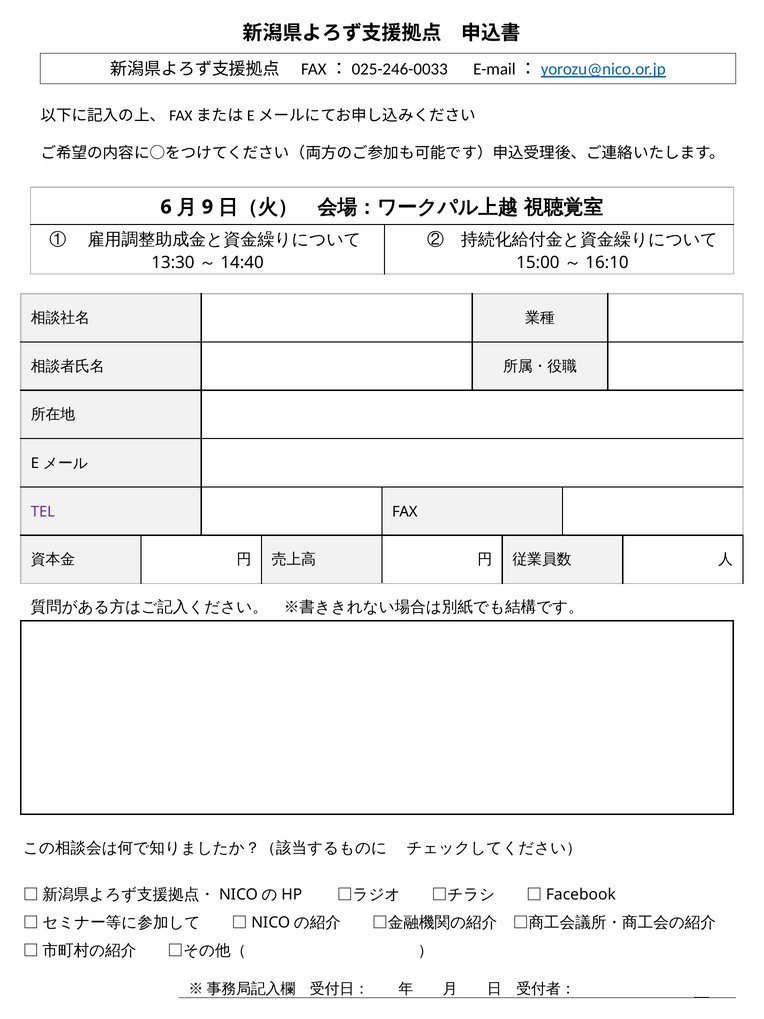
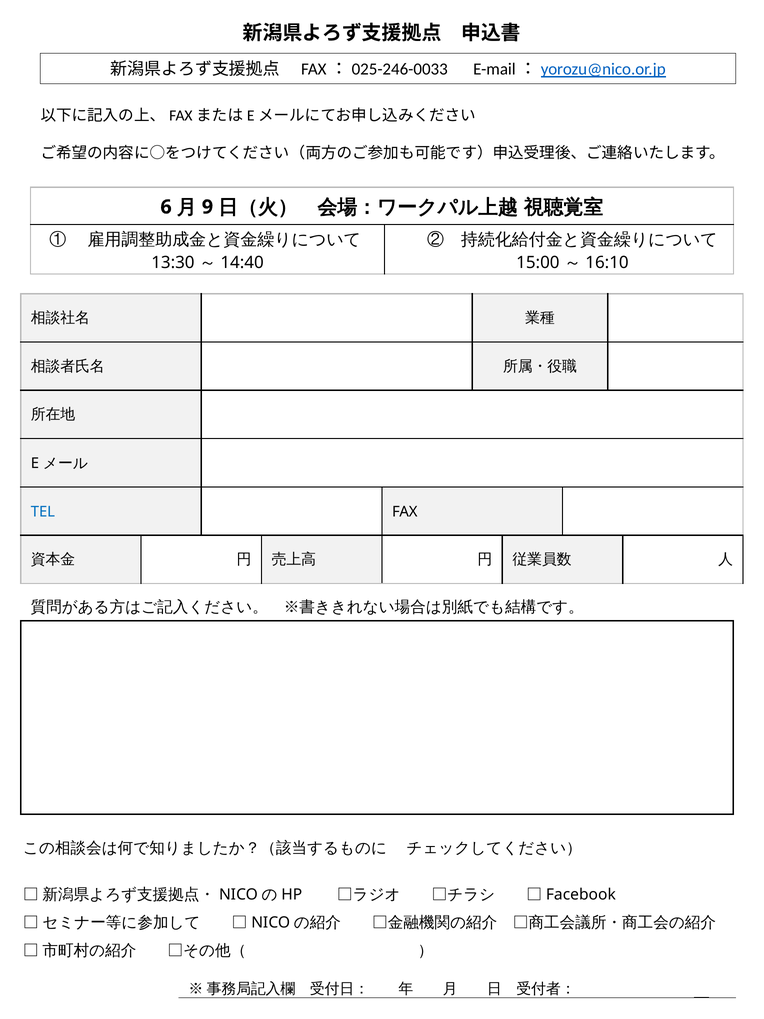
TEL colour: purple -> blue
